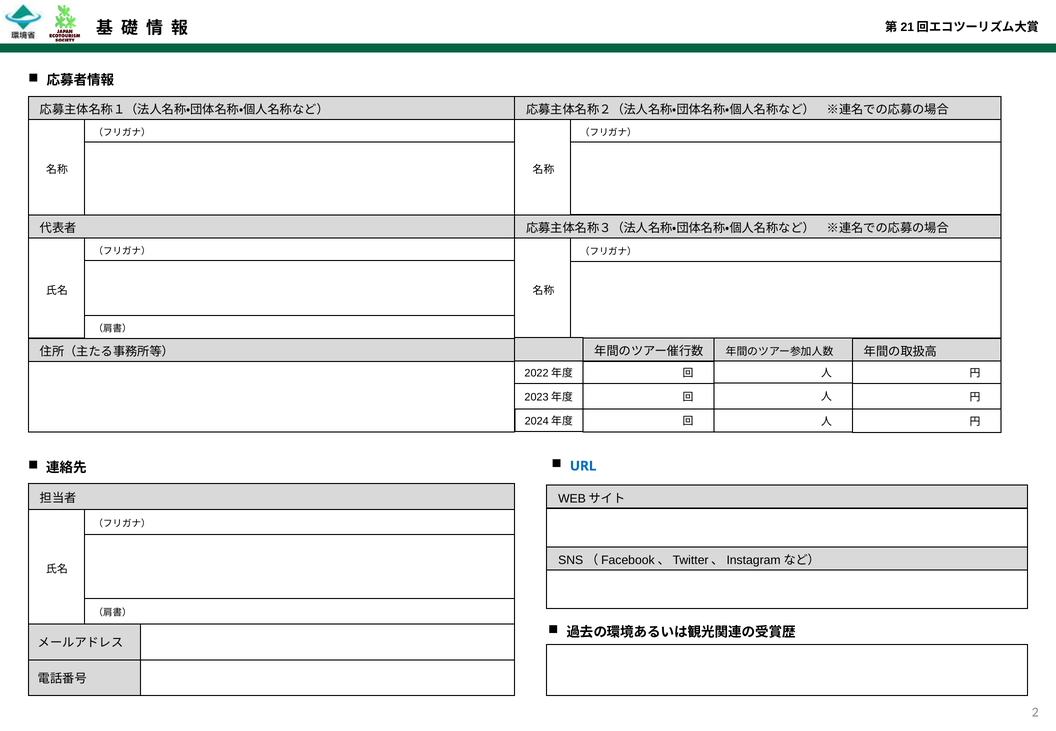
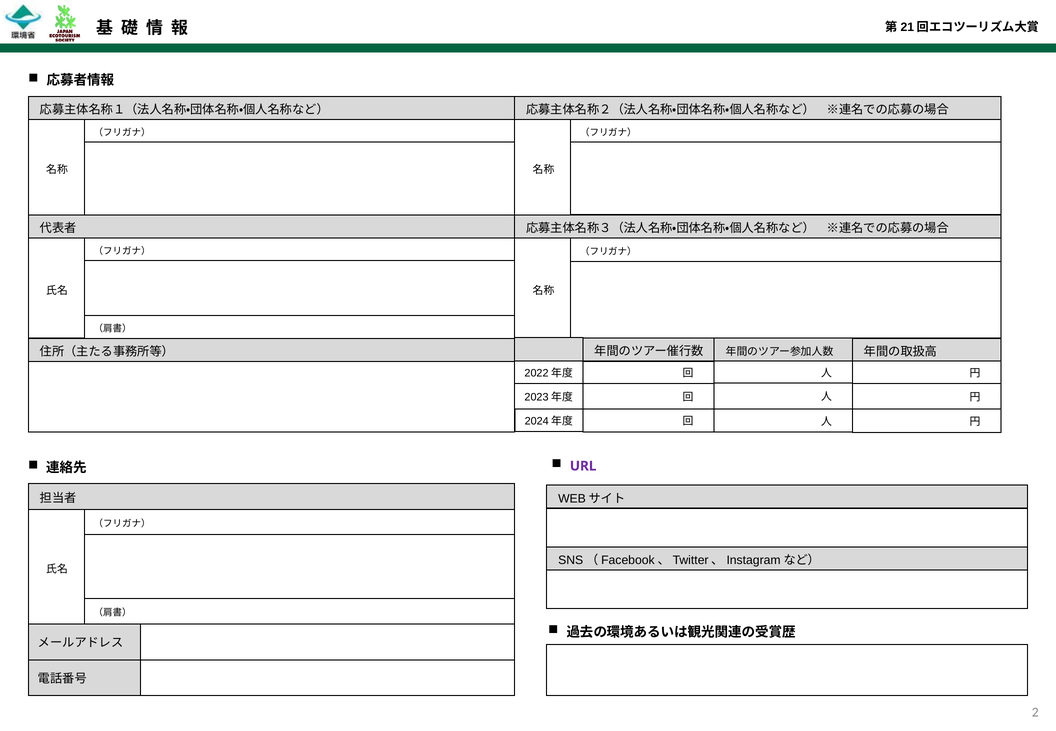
URL colour: blue -> purple
